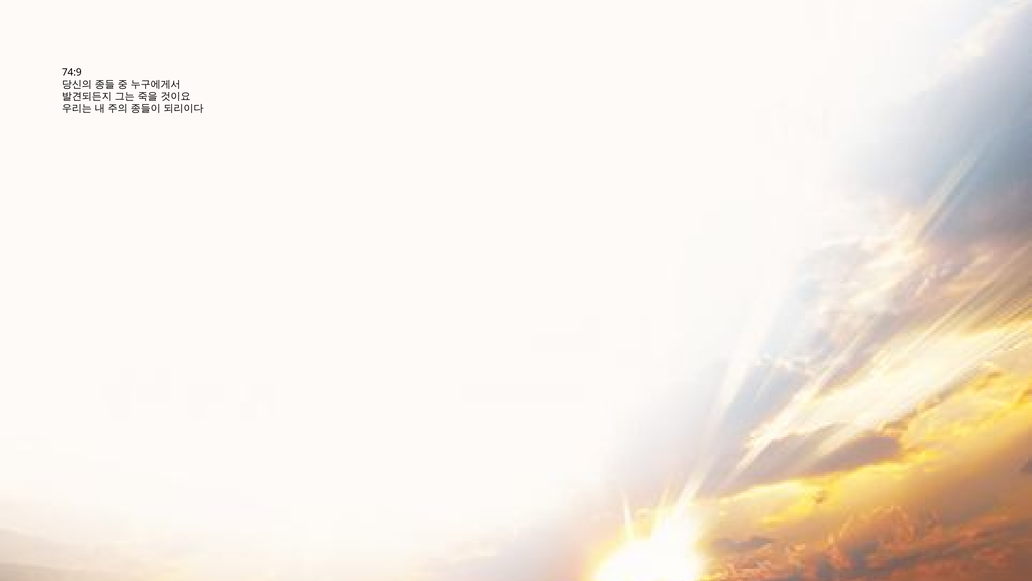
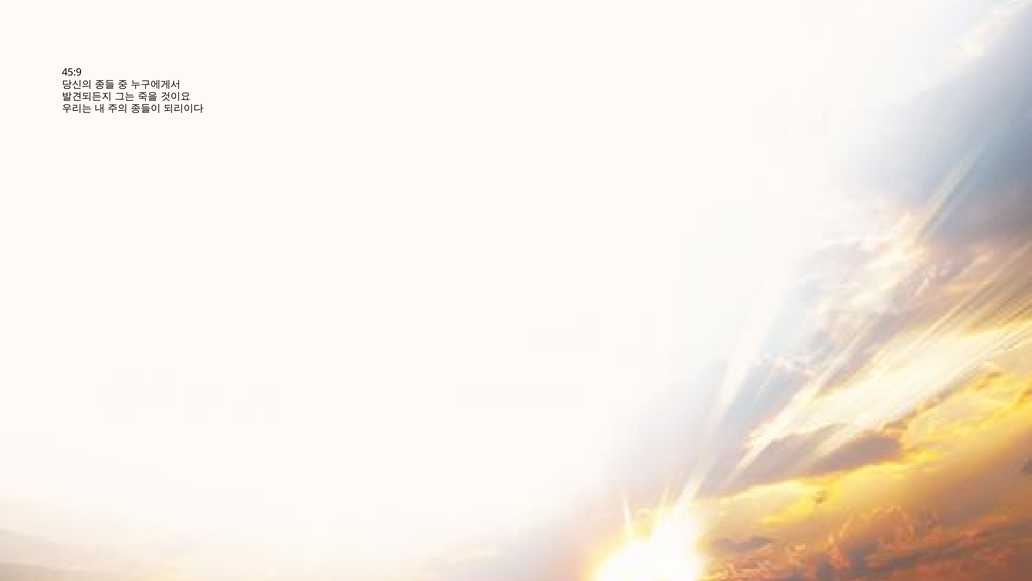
74:9: 74:9 -> 45:9
